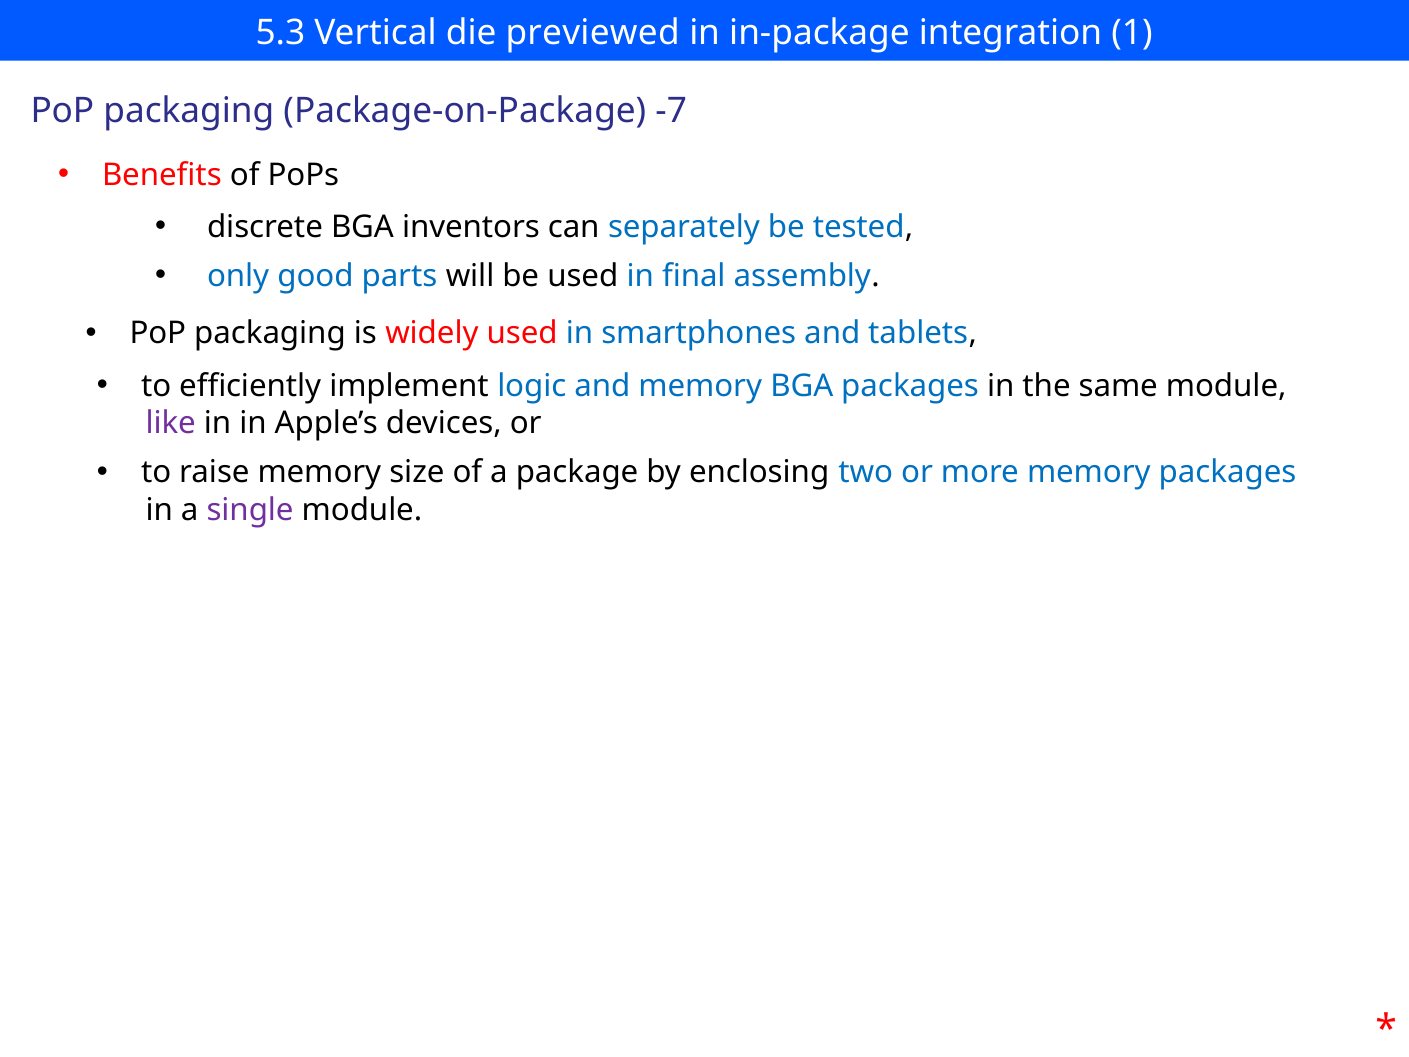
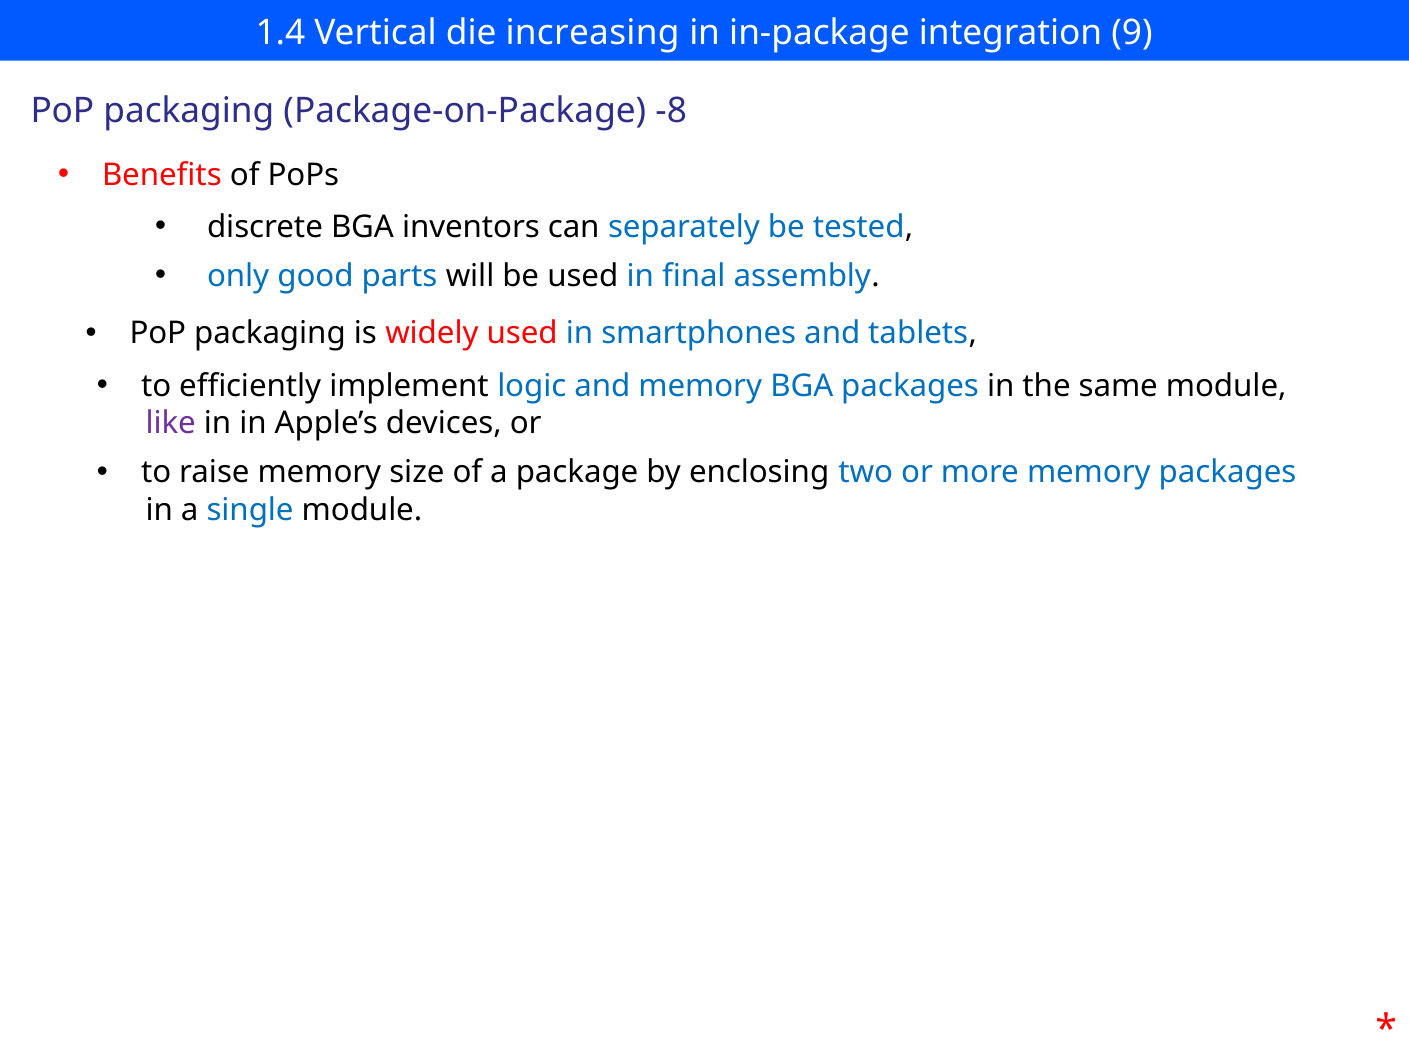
5.3: 5.3 -> 1.4
previewed: previewed -> increasing
1: 1 -> 9
-7: -7 -> -8
single colour: purple -> blue
